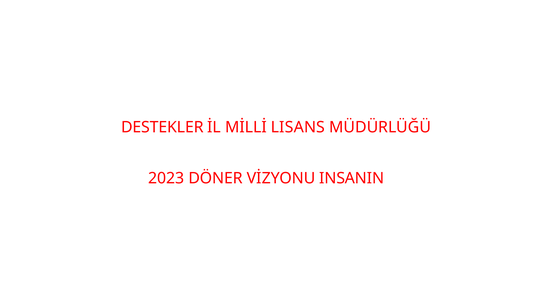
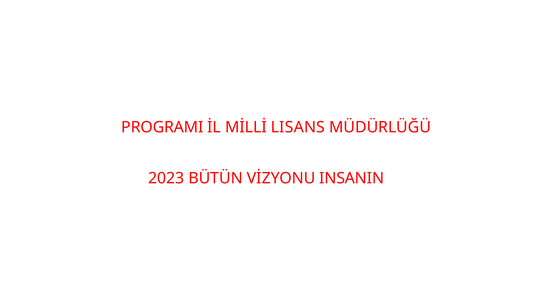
DESTEKLER: DESTEKLER -> PROGRAMI
DÖNER: DÖNER -> BÜTÜN
